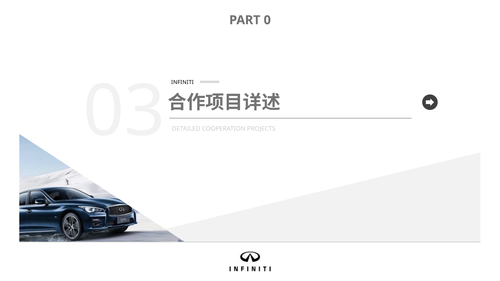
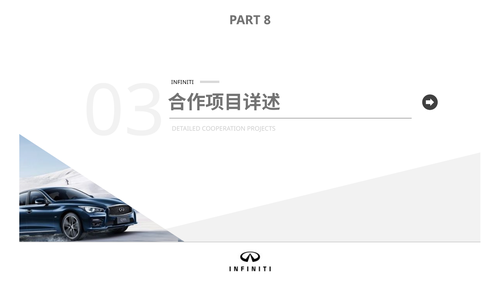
0: 0 -> 8
